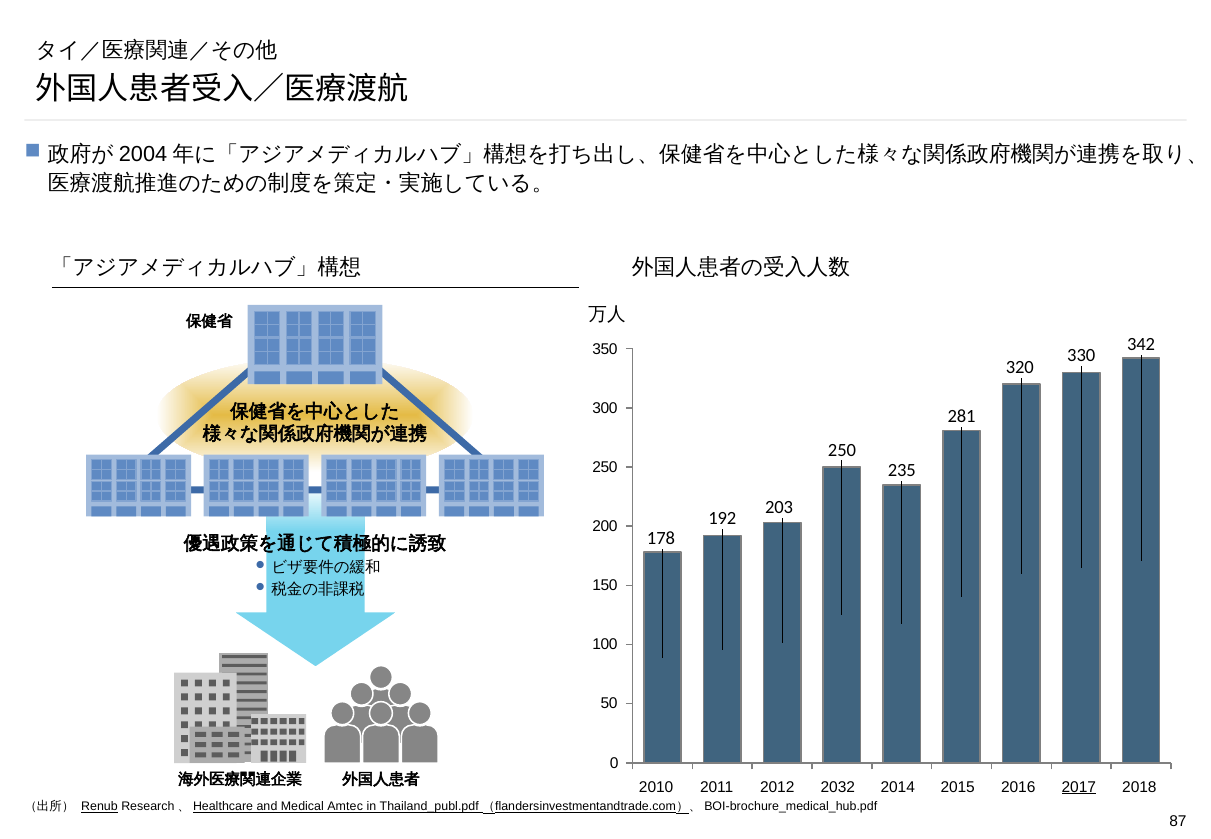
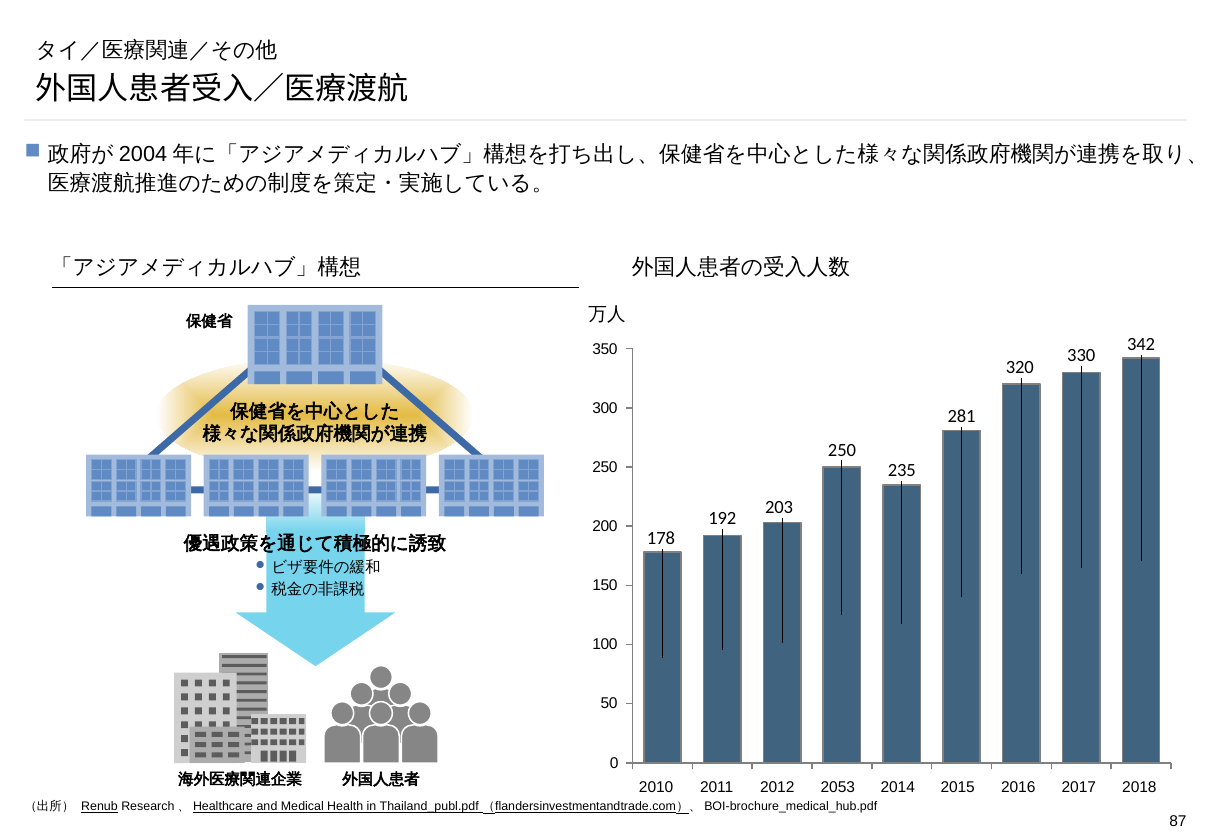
2032: 2032 -> 2053
2017 underline: present -> none
Amtec: Amtec -> Health
